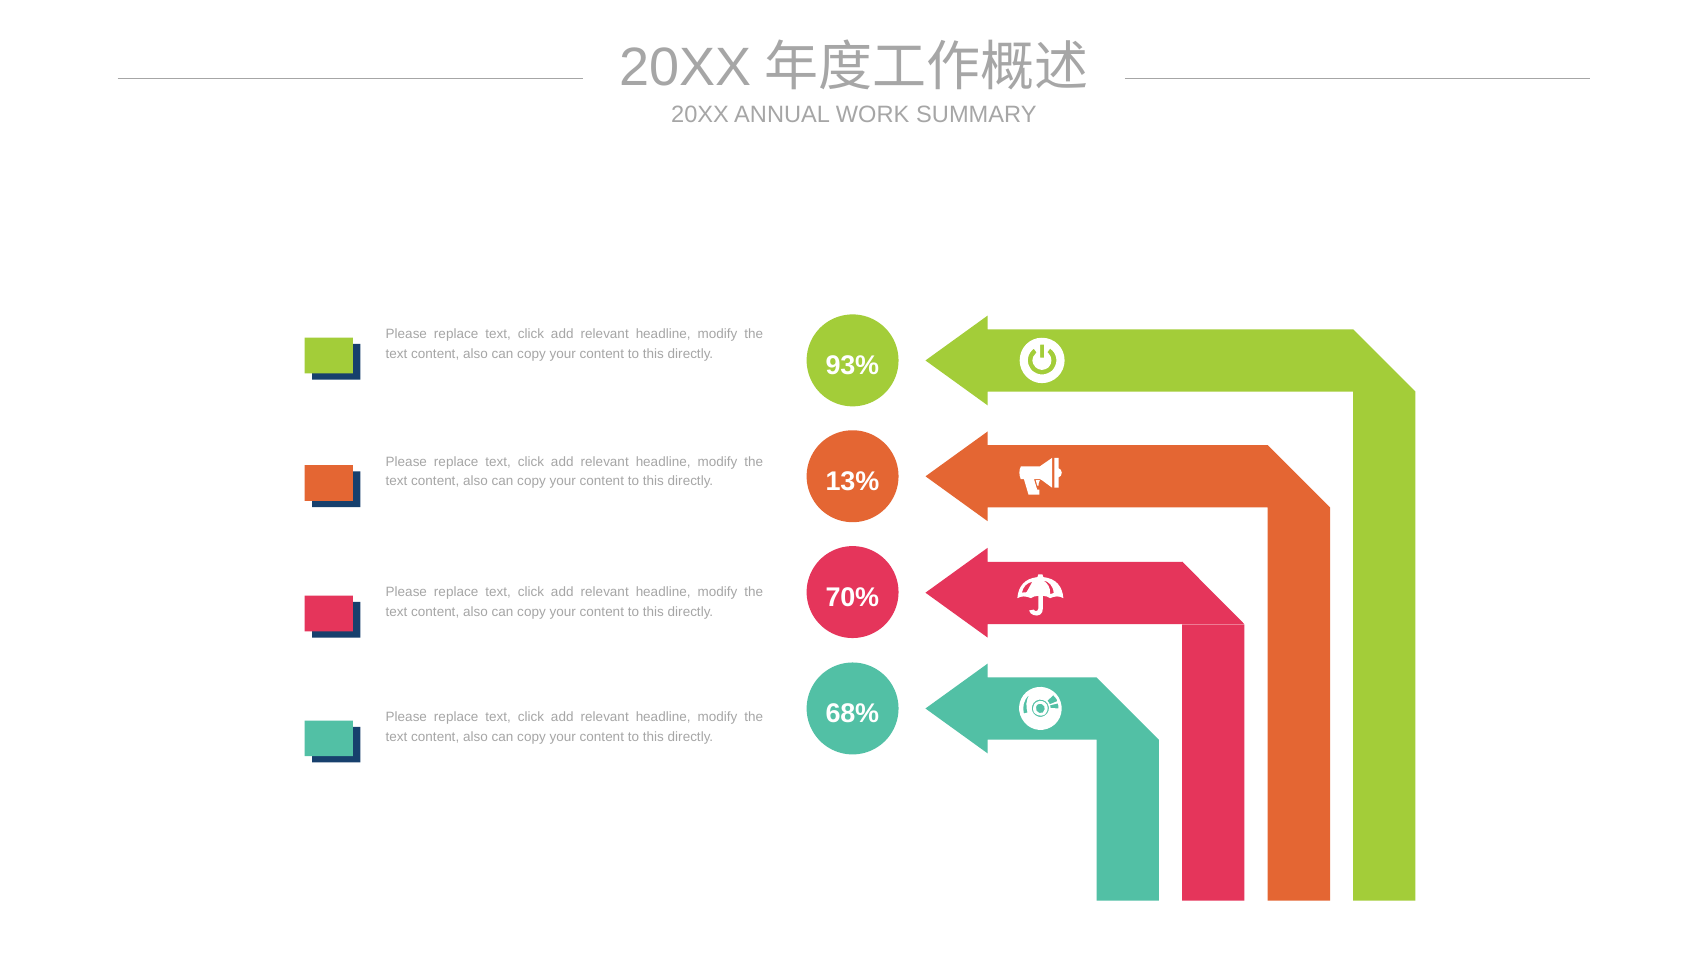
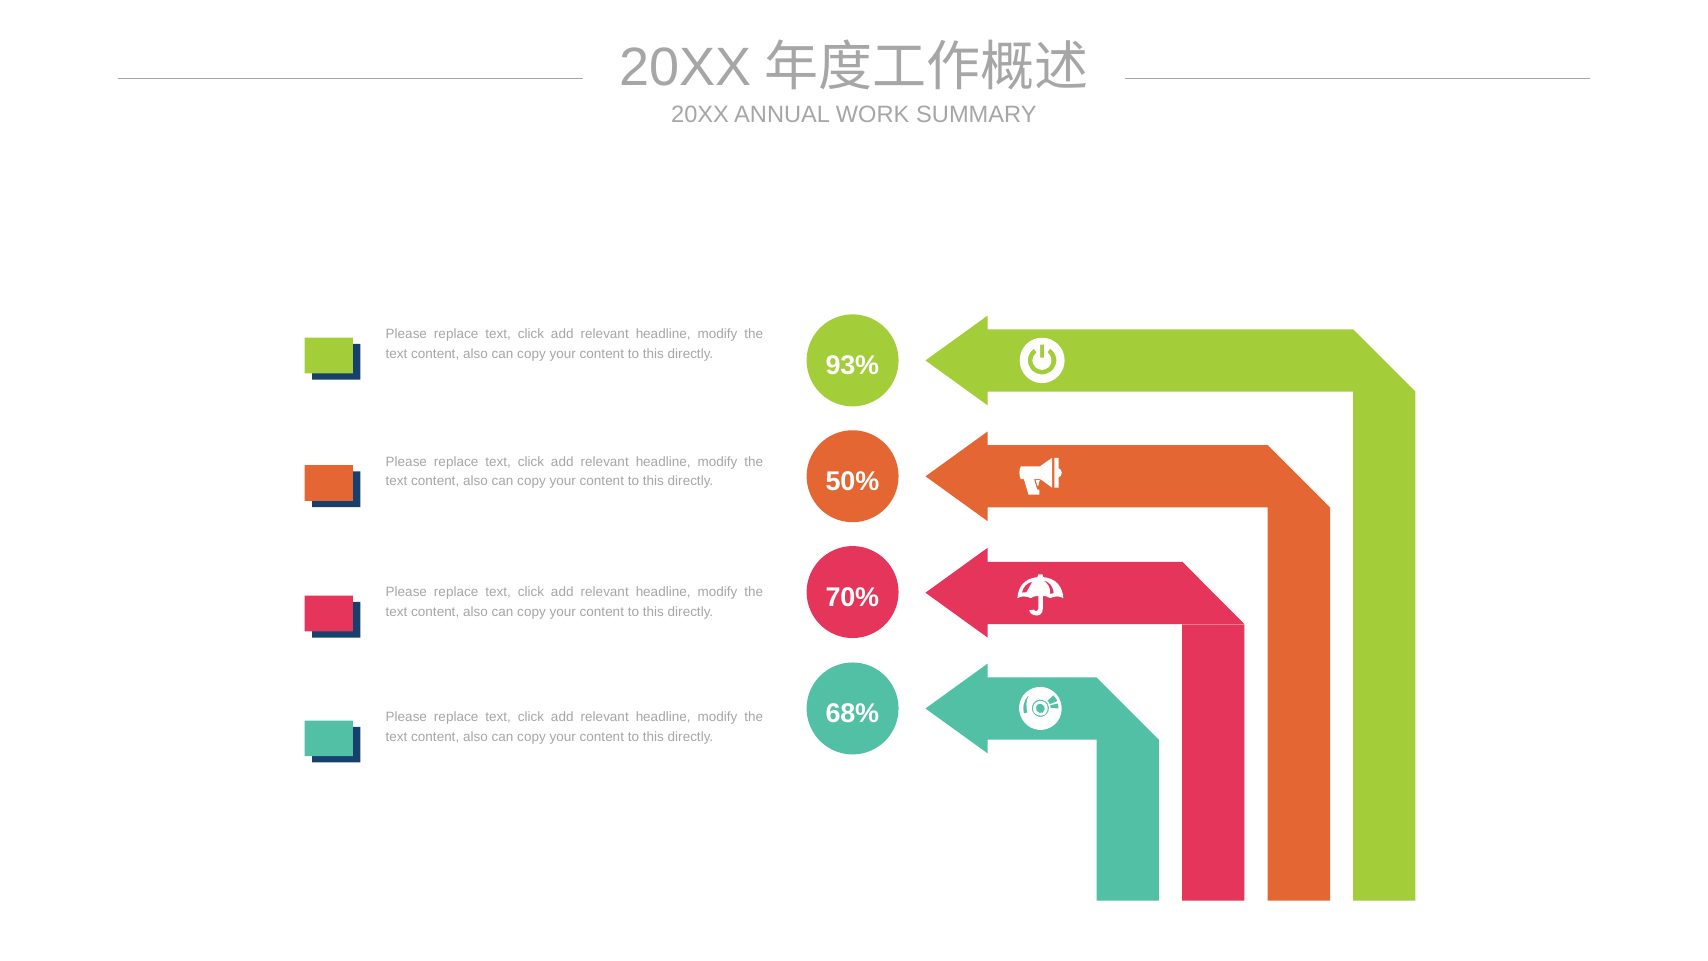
13%: 13% -> 50%
